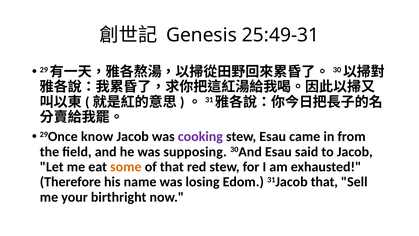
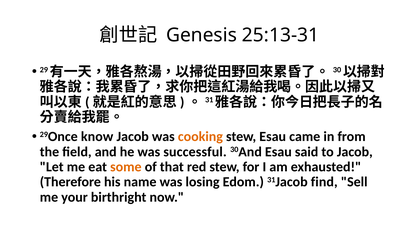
25:49-31: 25:49-31 -> 25:13-31
cooking colour: purple -> orange
supposing: supposing -> successful
31Jacob that: that -> find
